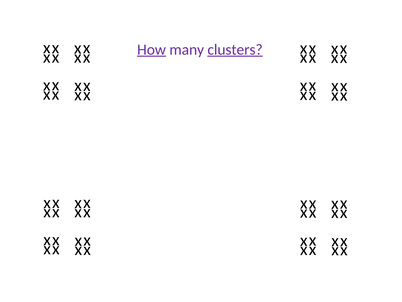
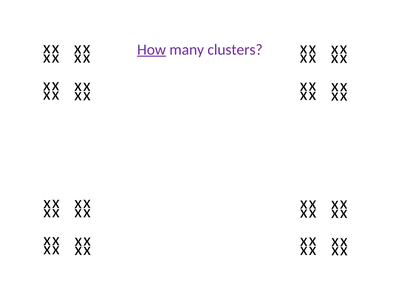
clusters underline: present -> none
